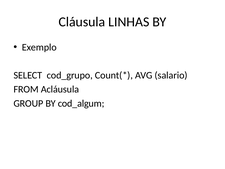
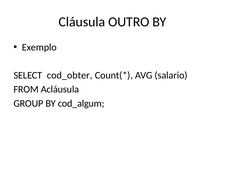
LINHAS: LINHAS -> OUTRO
cod_grupo: cod_grupo -> cod_obter
